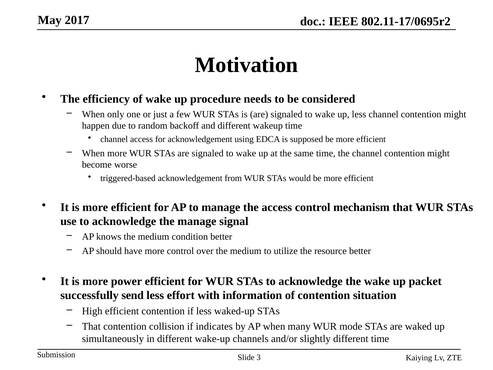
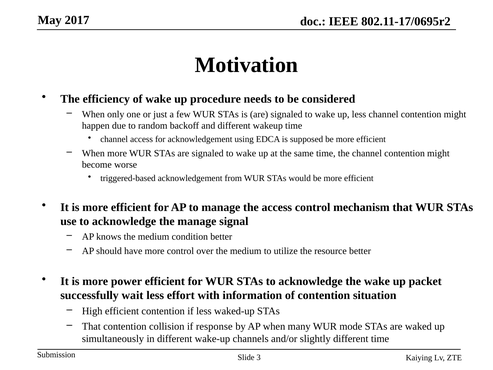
send: send -> wait
indicates: indicates -> response
